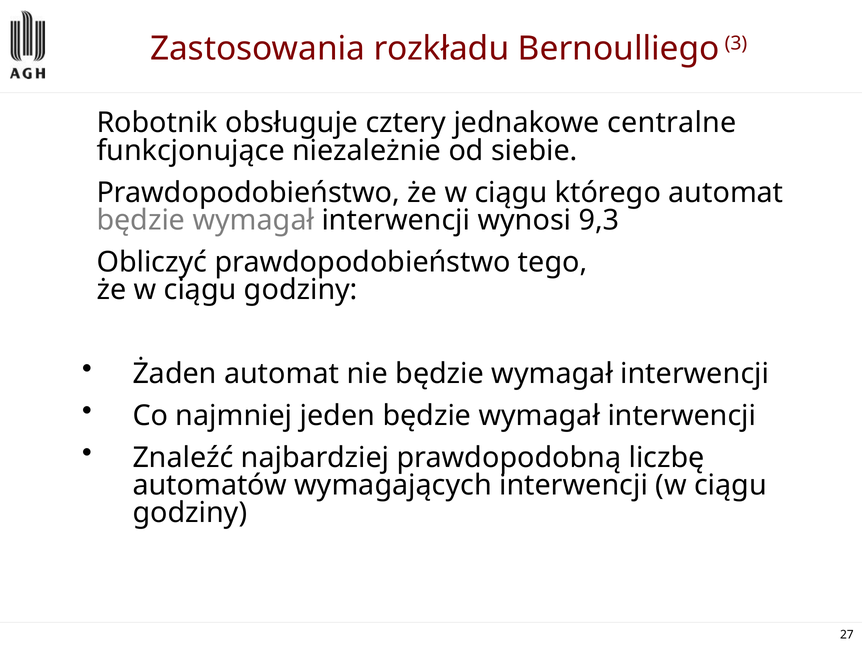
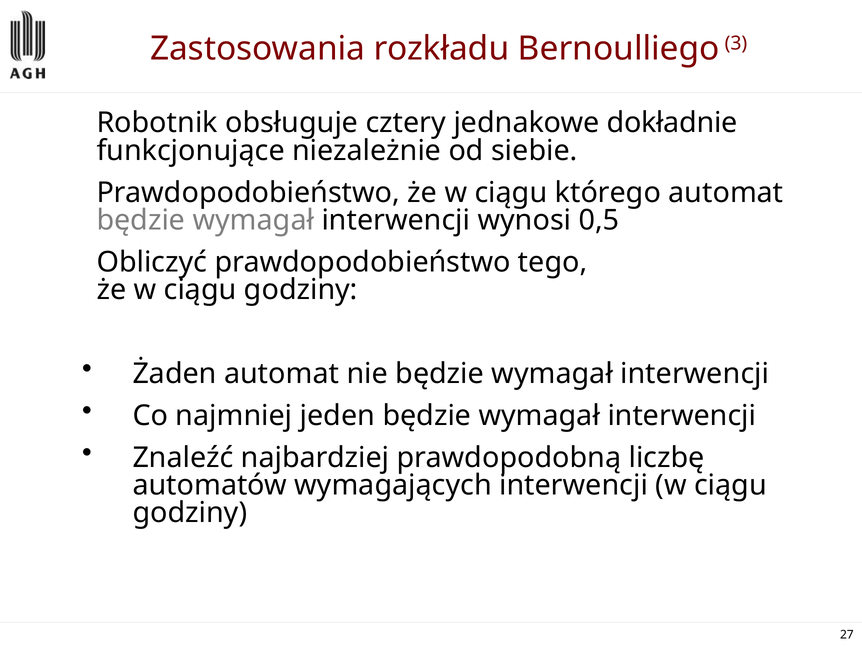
centralne: centralne -> dokładnie
9,3: 9,3 -> 0,5
